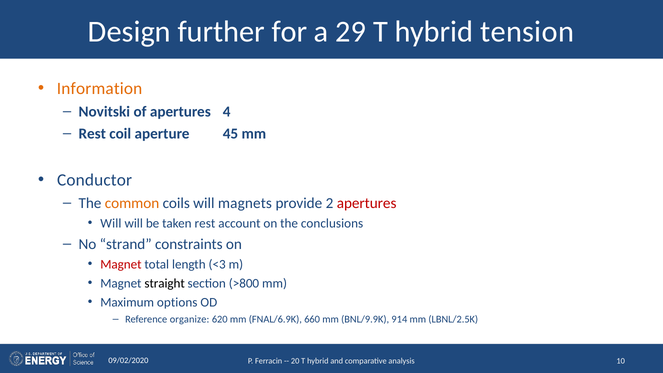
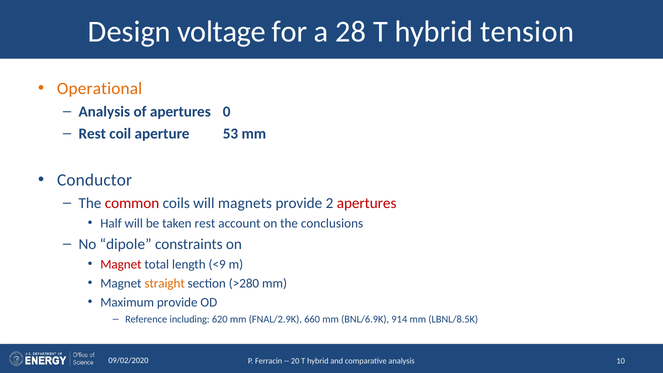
further: further -> voltage
29: 29 -> 28
Information: Information -> Operational
Novitski at (104, 112): Novitski -> Analysis
4: 4 -> 0
45: 45 -> 53
common colour: orange -> red
Will at (111, 223): Will -> Half
strand: strand -> dipole
<3: <3 -> <9
straight colour: black -> orange
>800: >800 -> >280
Maximum options: options -> provide
organize: organize -> including
FNAL/6.9K: FNAL/6.9K -> FNAL/2.9K
BNL/9.9K: BNL/9.9K -> BNL/6.9K
LBNL/2.5K: LBNL/2.5K -> LBNL/8.5K
